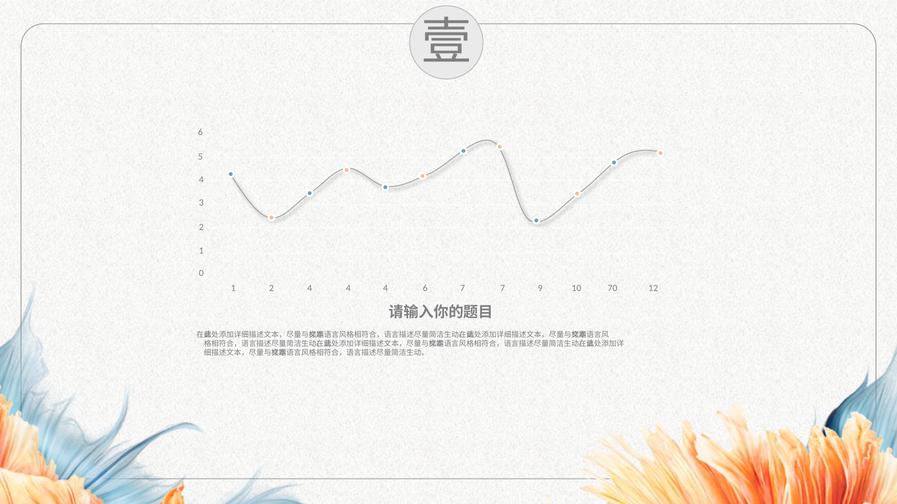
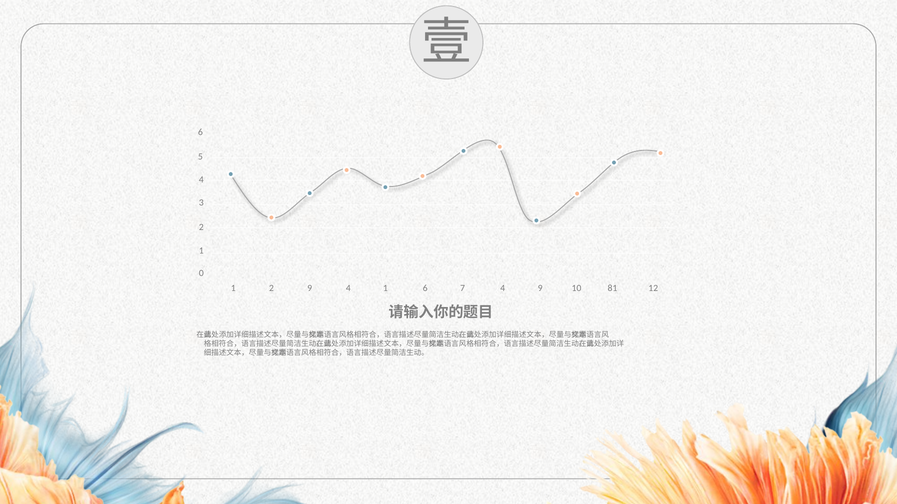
2 4: 4 -> 9
4 at (385, 289): 4 -> 1
7 7: 7 -> 4
70: 70 -> 81
